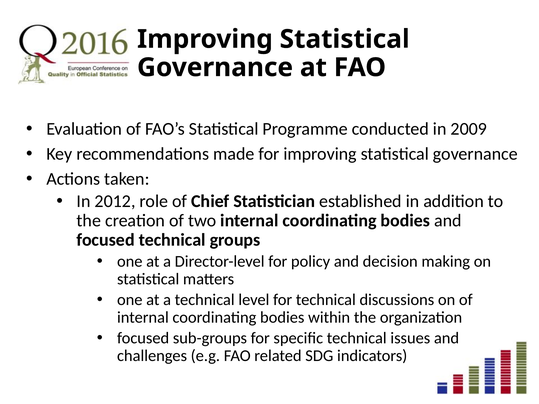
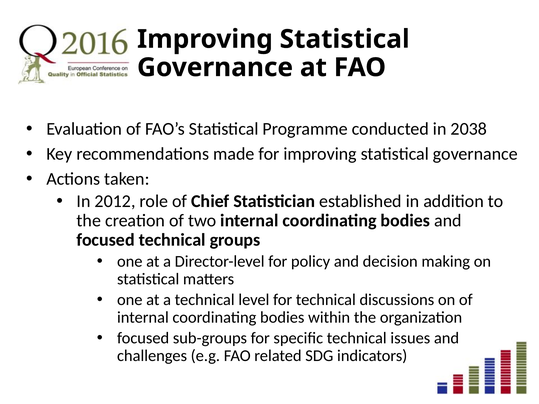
2009: 2009 -> 2038
